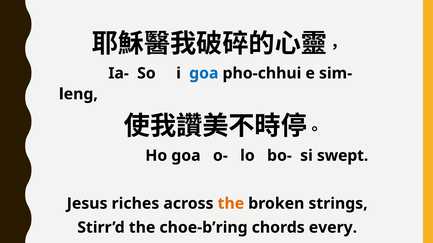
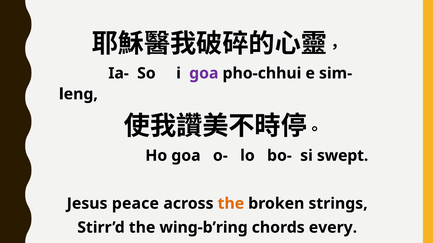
goa at (204, 73) colour: blue -> purple
riches: riches -> peace
choe-b’ring: choe-b’ring -> wing-b’ring
